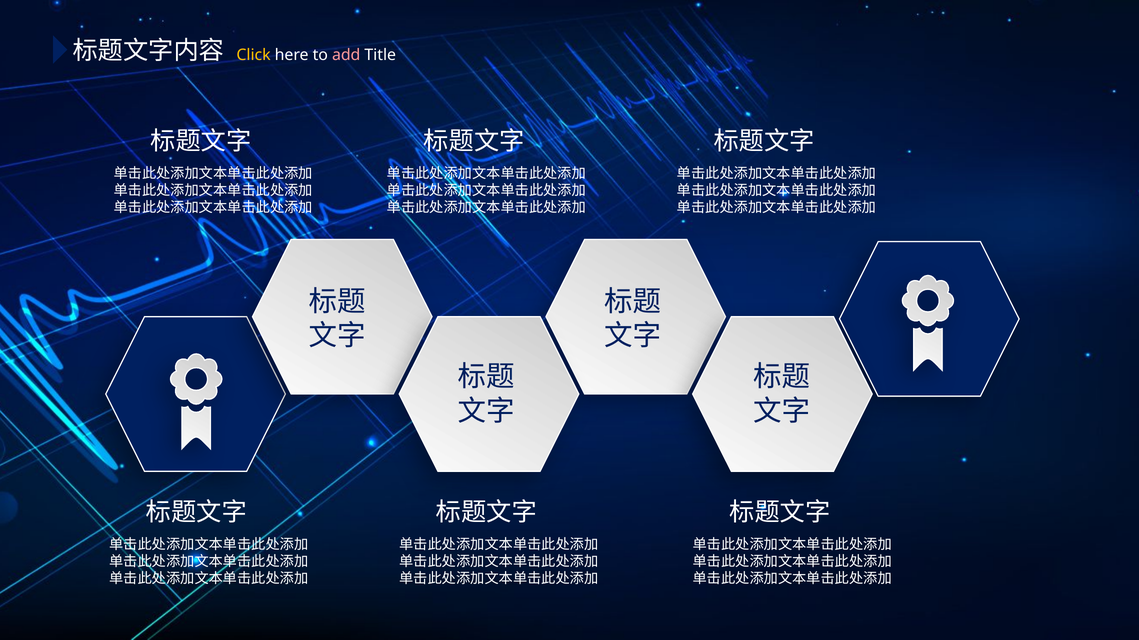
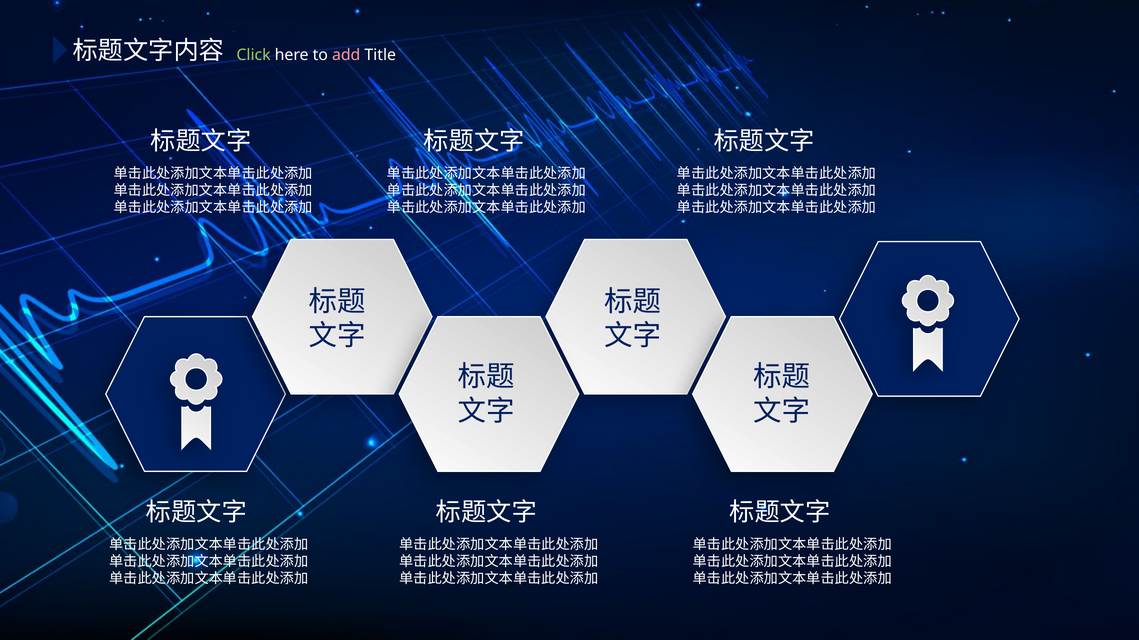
Click colour: yellow -> light green
